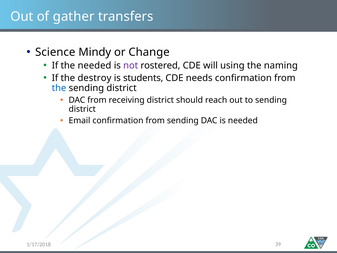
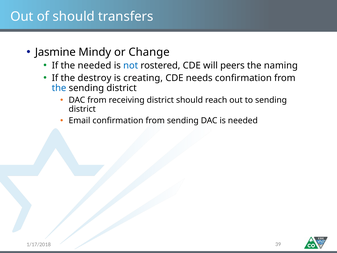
of gather: gather -> should
Science: Science -> Jasmine
not colour: purple -> blue
using: using -> peers
students: students -> creating
